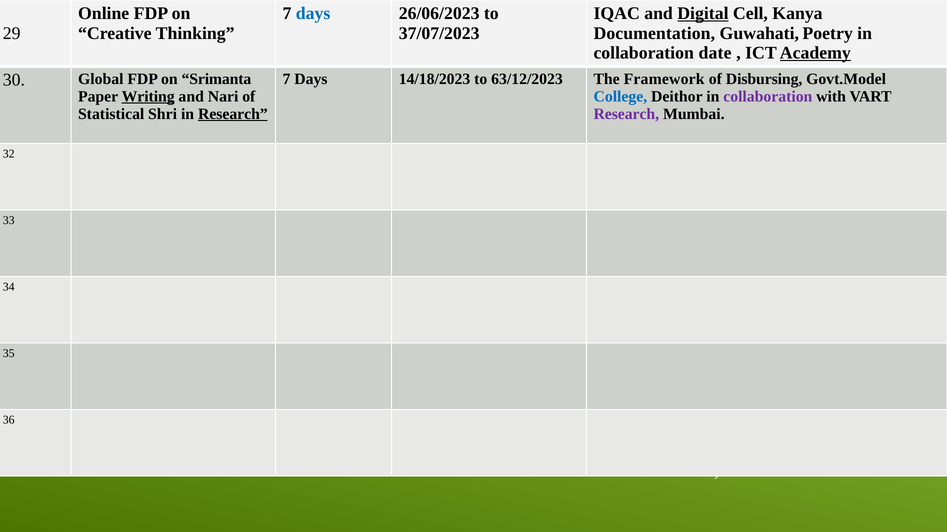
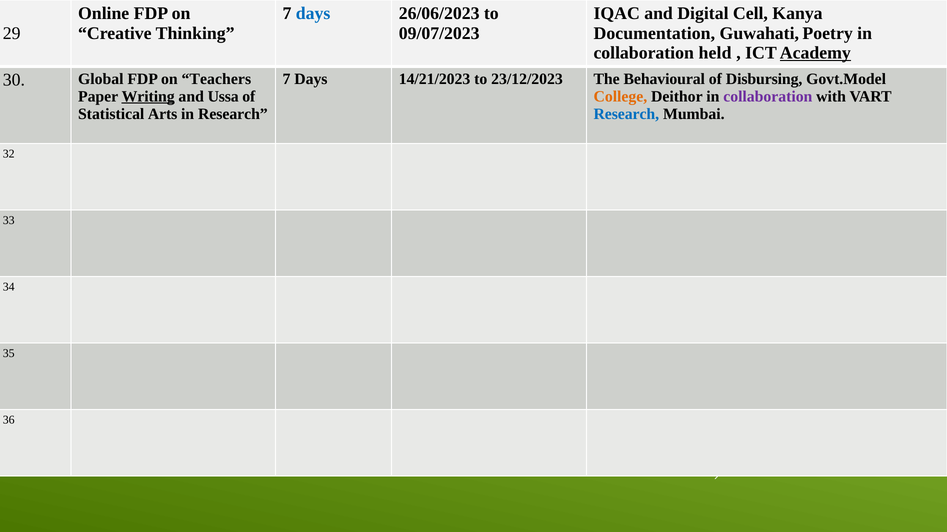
Digital underline: present -> none
37/07/2023: 37/07/2023 -> 09/07/2023
date: date -> held
14/18/2023: 14/18/2023 -> 14/21/2023
63/12/2023: 63/12/2023 -> 23/12/2023
Framework: Framework -> Behavioural
Srimanta: Srimanta -> Teachers
Nari: Nari -> Ussa
College colour: blue -> orange
Shri: Shri -> Arts
Research at (233, 114) underline: present -> none
Research at (626, 114) colour: purple -> blue
